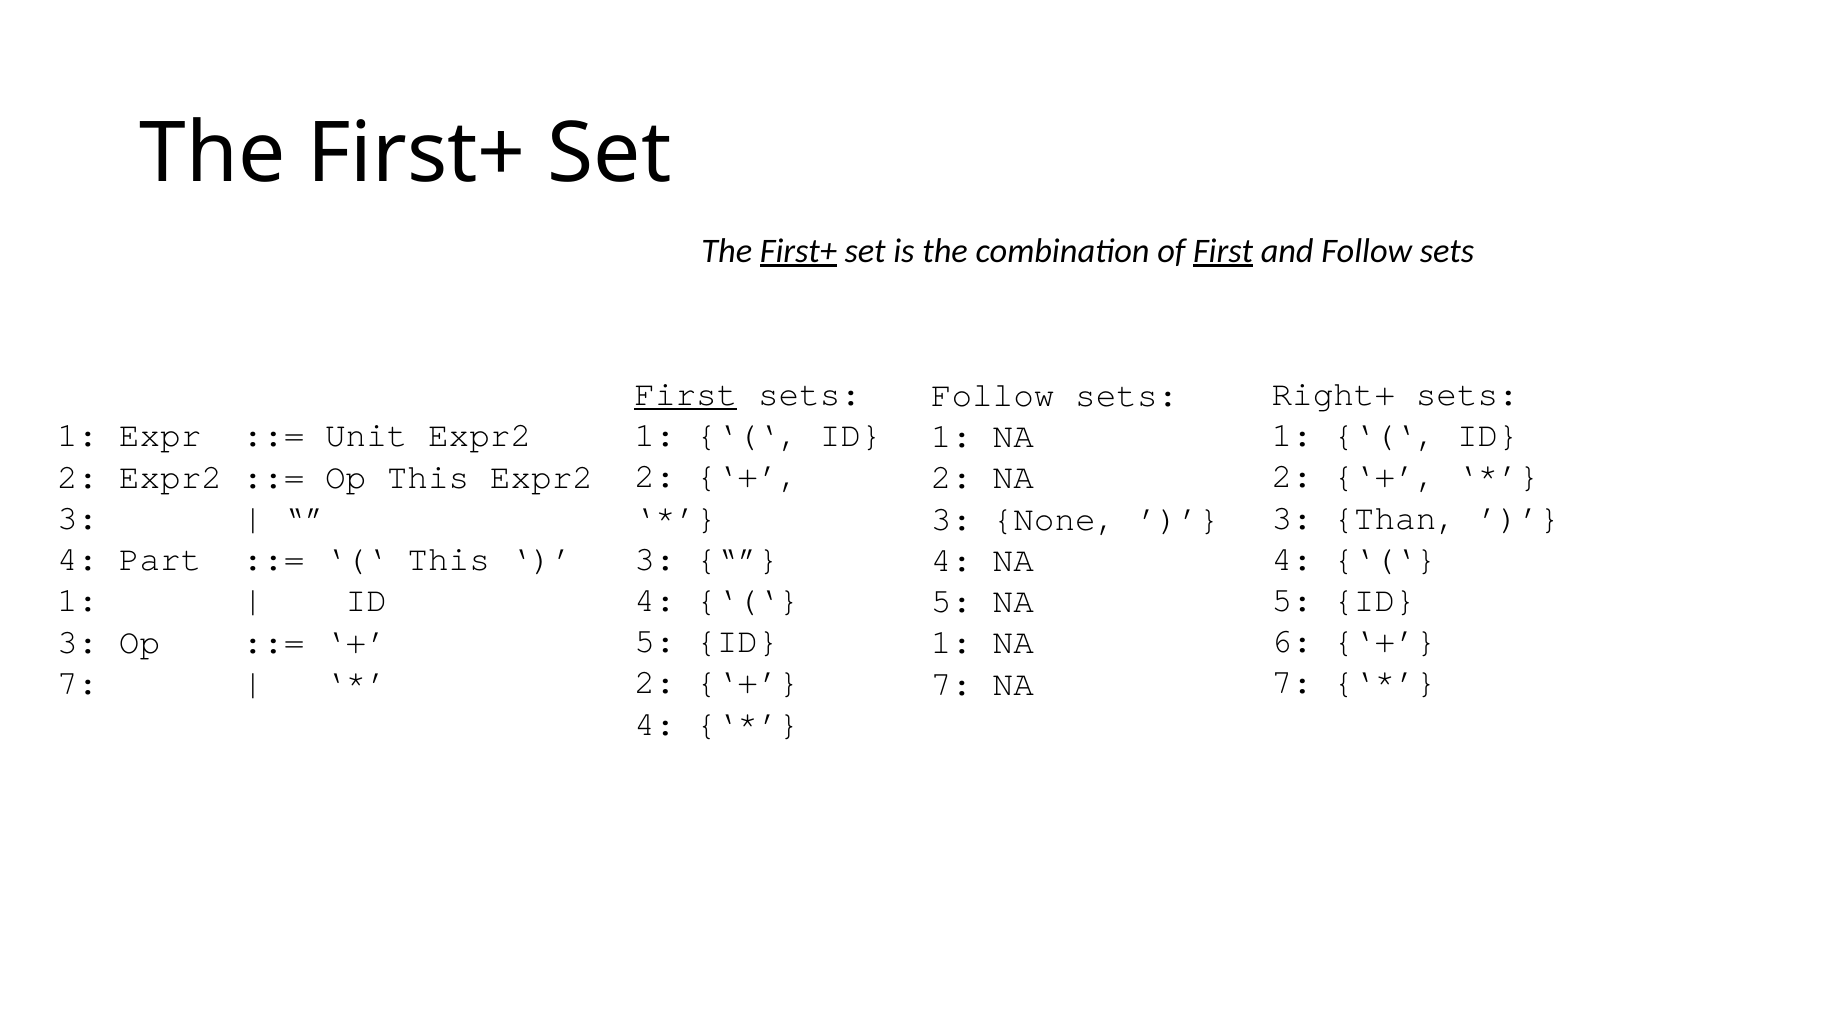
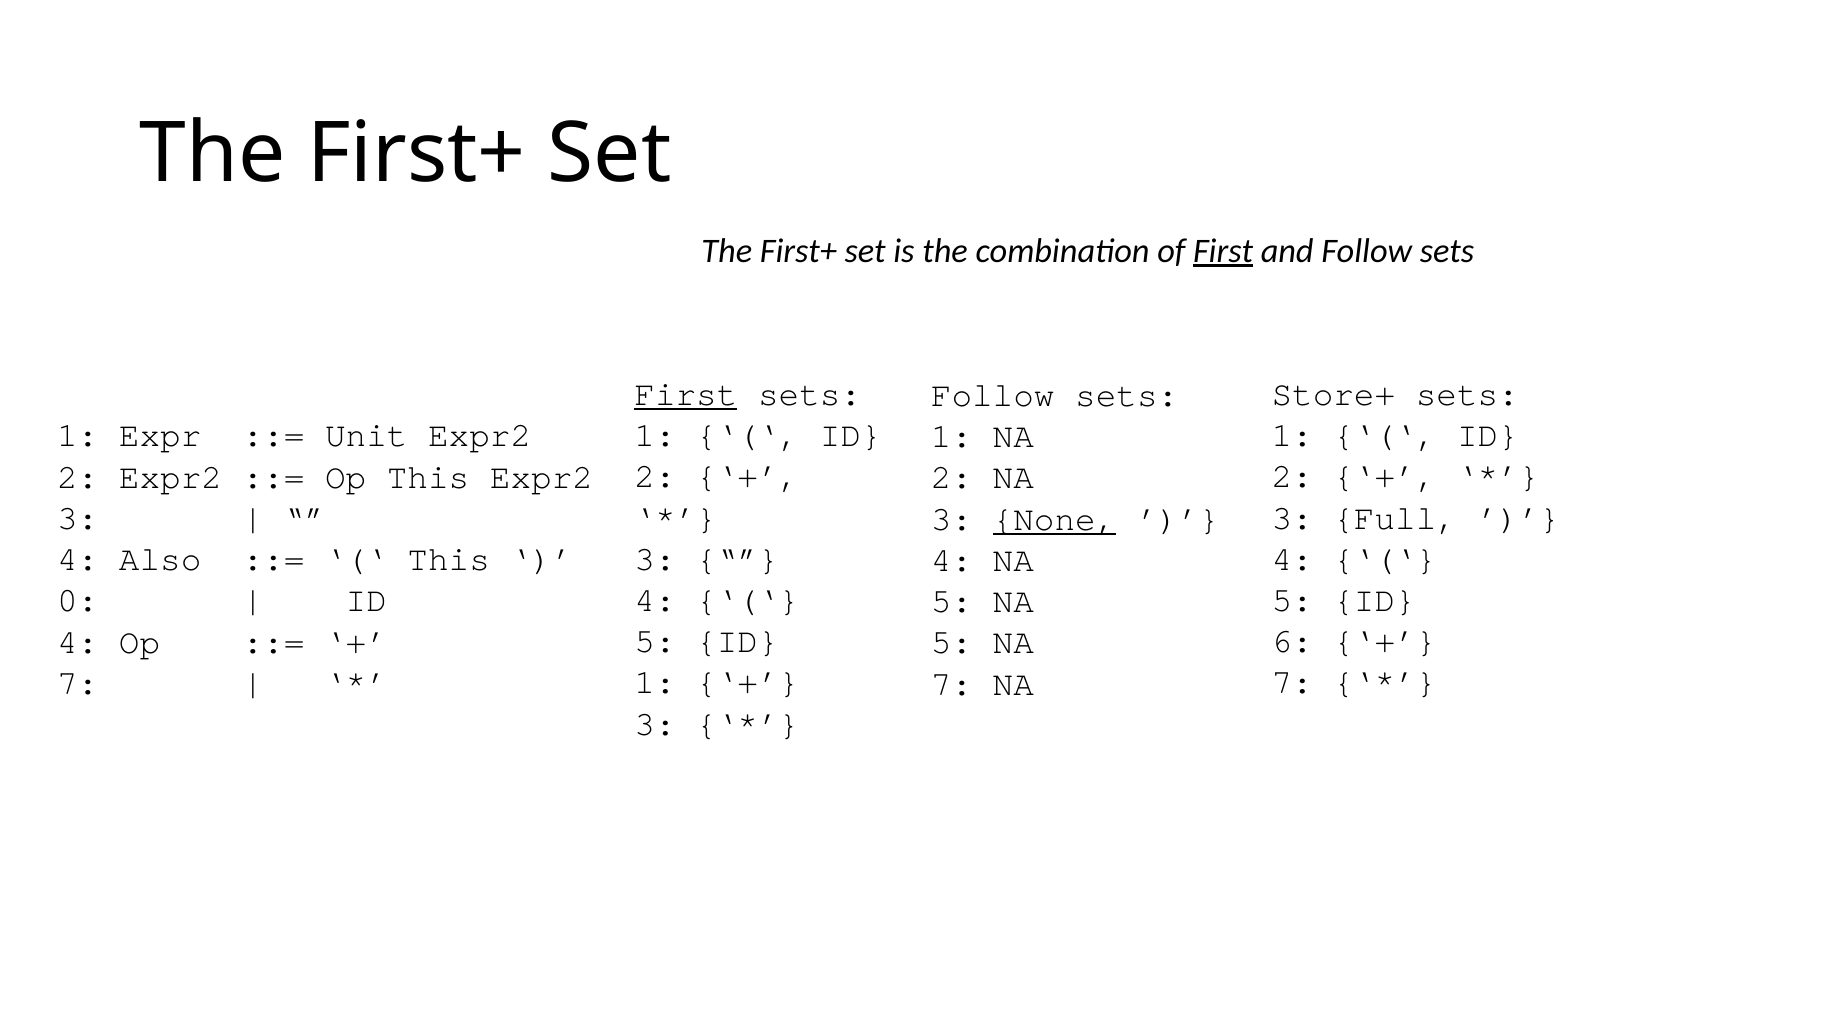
First+ at (798, 251) underline: present -> none
Right+: Right+ -> Store+
Than: Than -> Full
None underline: none -> present
Part: Part -> Also
1 at (78, 600): 1 -> 0
3 at (78, 642): 3 -> 4
1 at (952, 642): 1 -> 5
2 at (655, 682): 2 -> 1
4 at (655, 724): 4 -> 3
